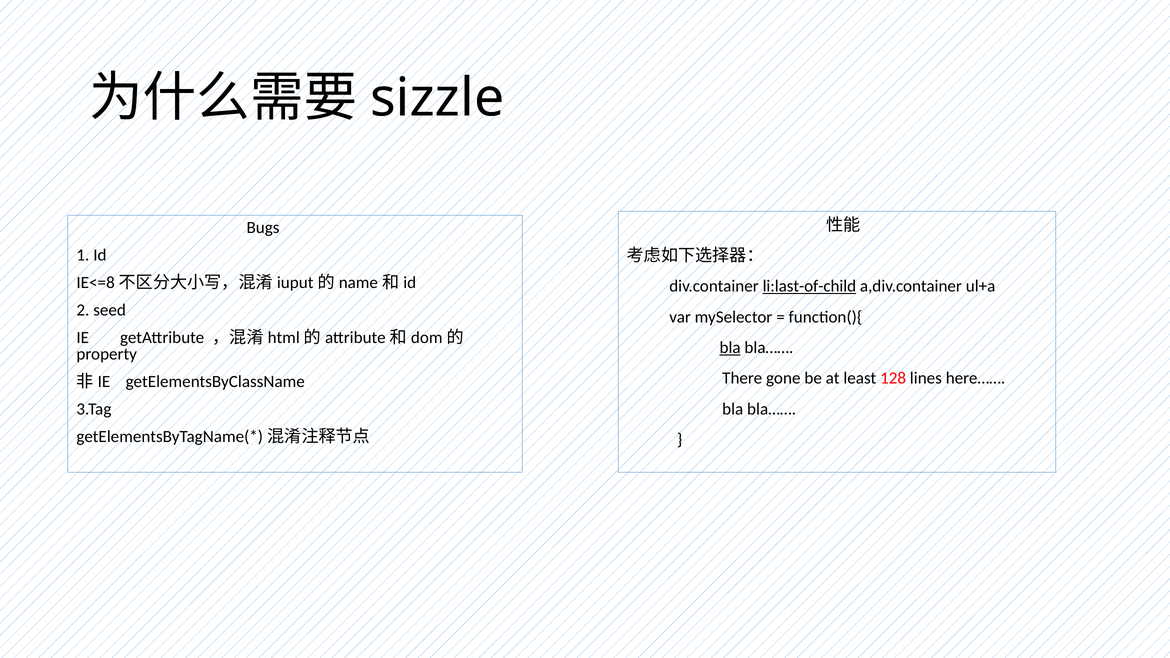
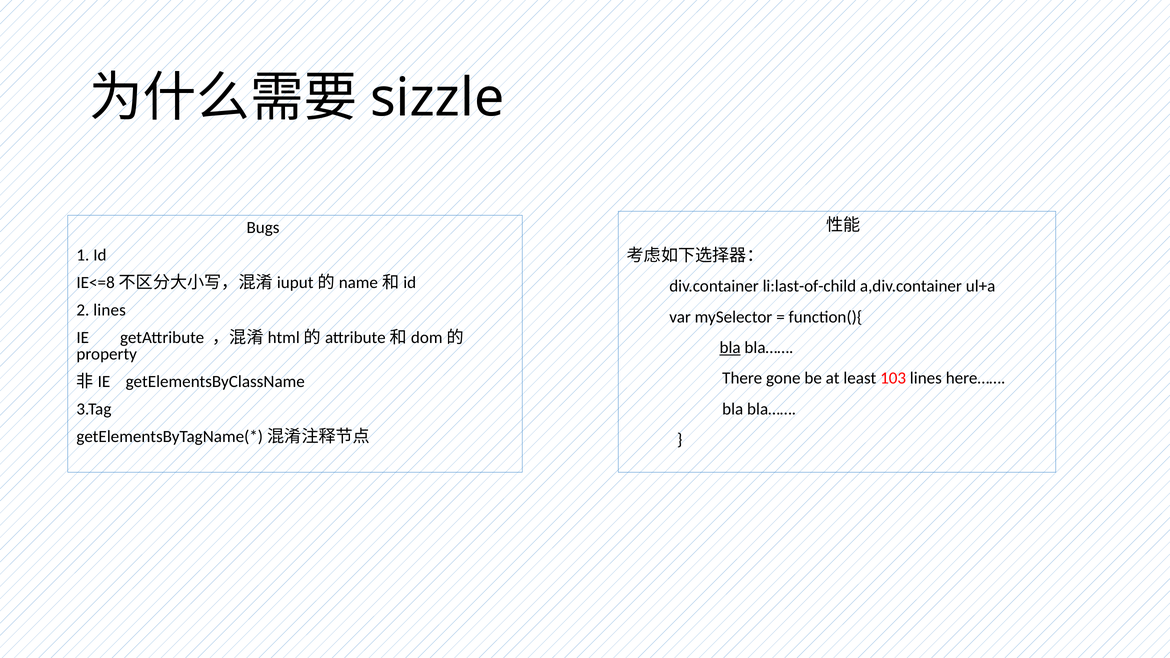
li:last-of-child underline: present -> none
2 seed: seed -> lines
128: 128 -> 103
